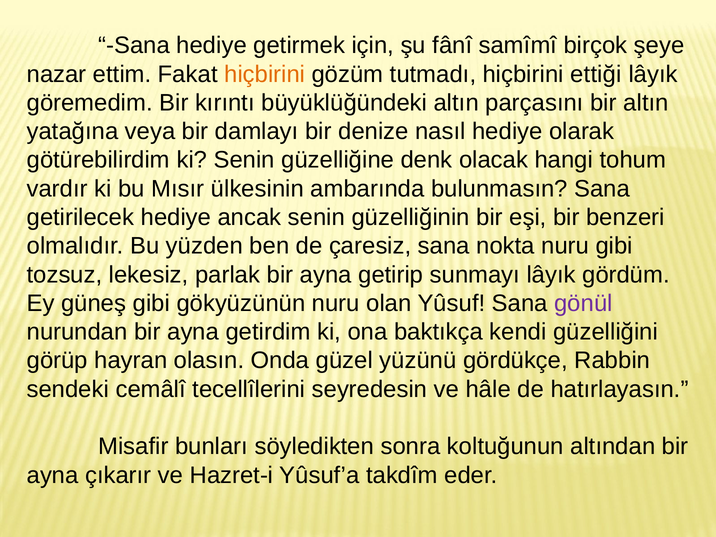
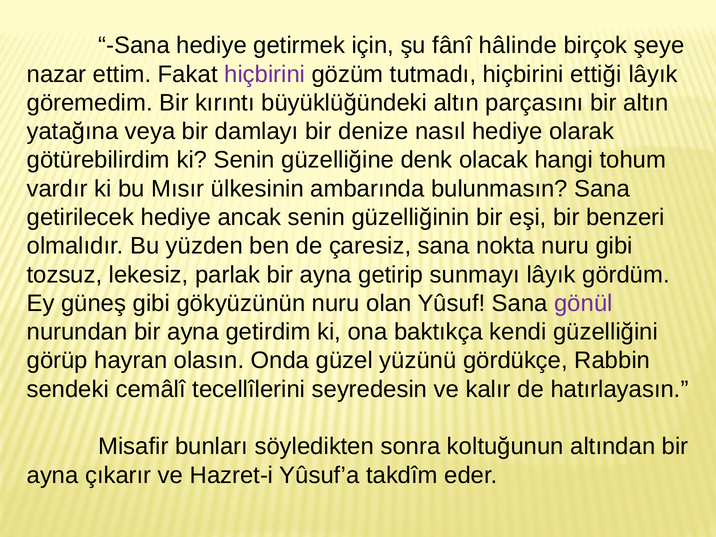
samîmî: samîmî -> hâlinde
hiçbirini at (265, 74) colour: orange -> purple
hâle: hâle -> kalır
